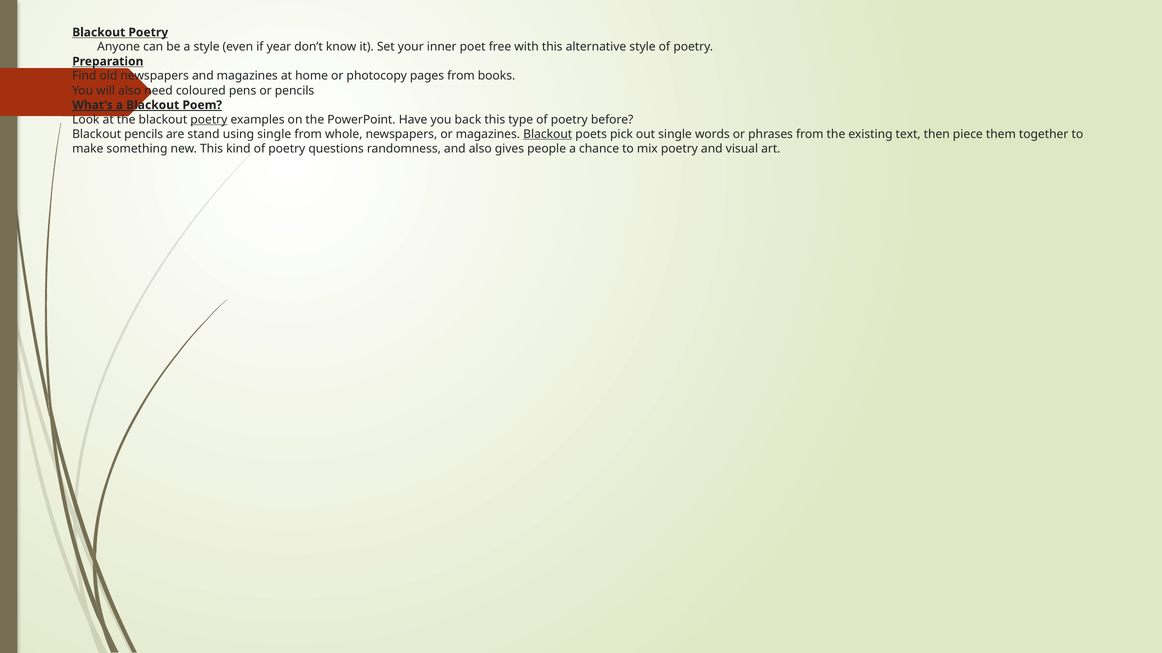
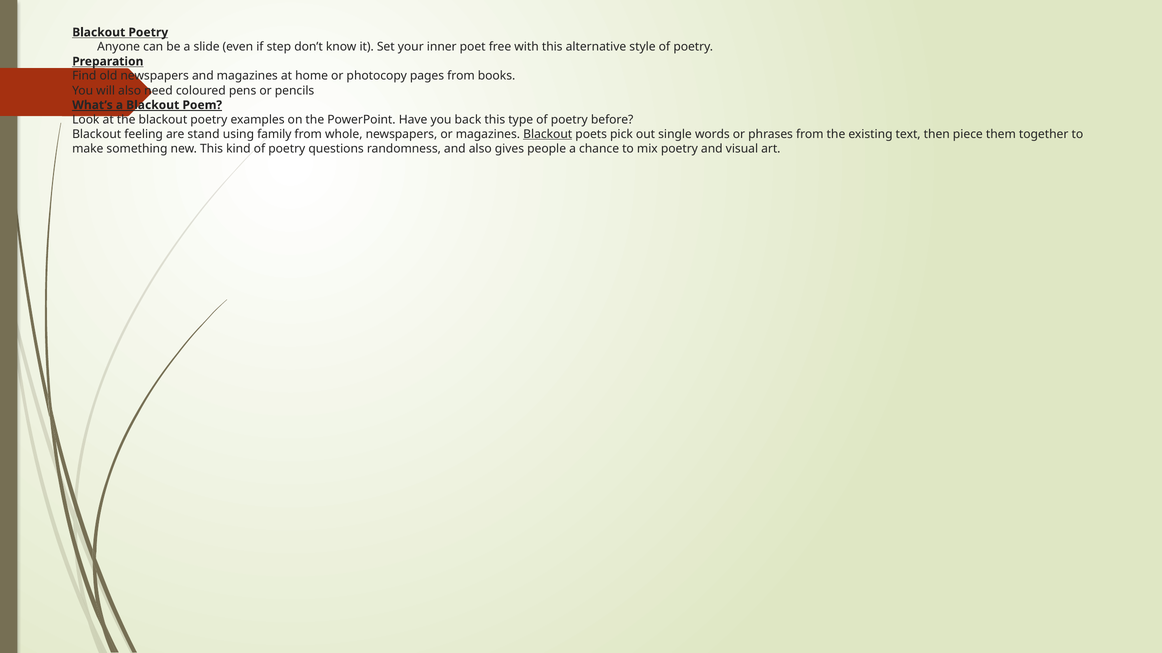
a style: style -> slide
year: year -> step
poetry at (209, 120) underline: present -> none
Blackout pencils: pencils -> feeling
using single: single -> family
